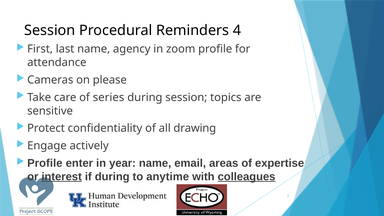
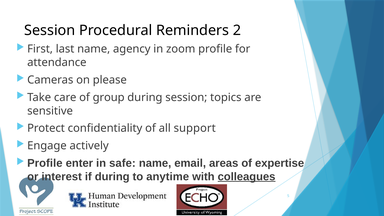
4: 4 -> 2
series: series -> group
drawing: drawing -> support
year: year -> safe
interest underline: present -> none
